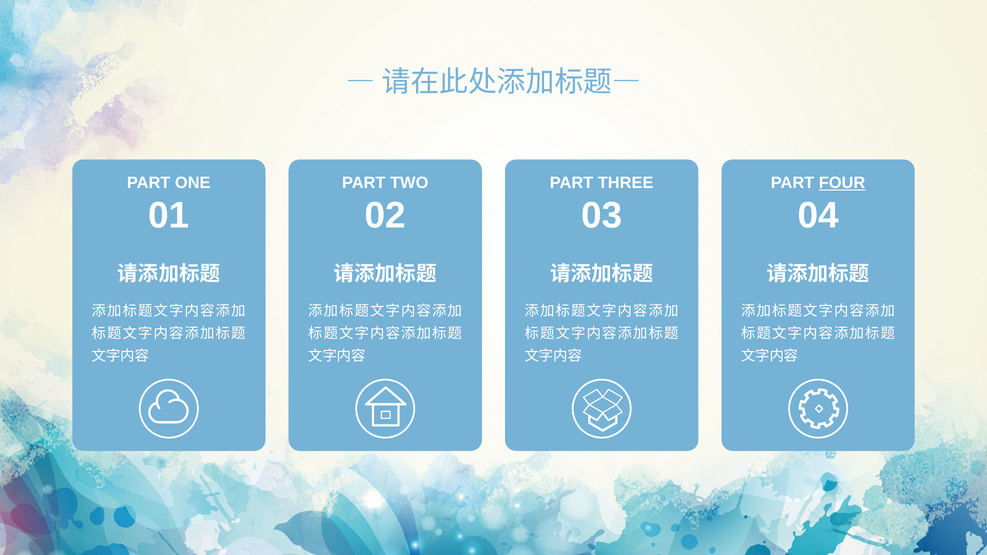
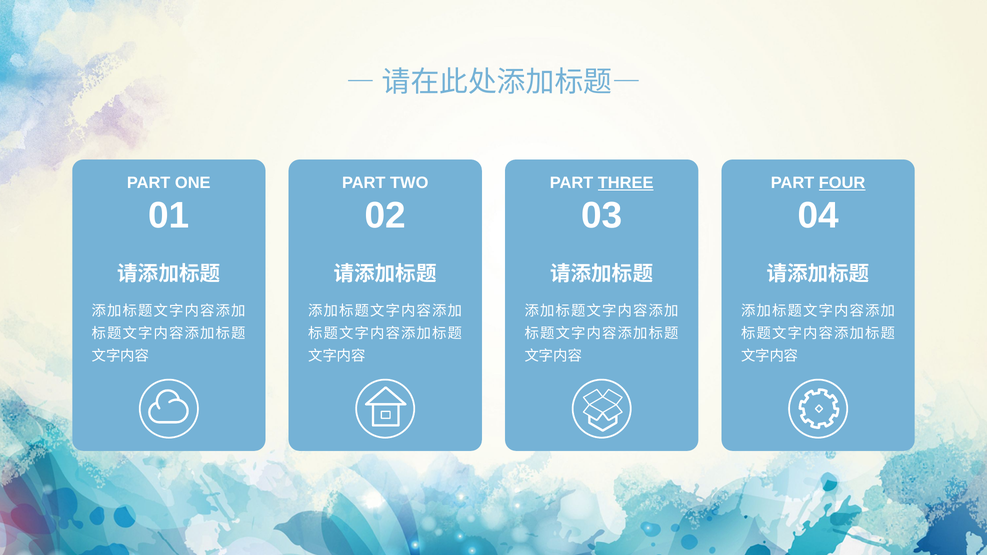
THREE underline: none -> present
